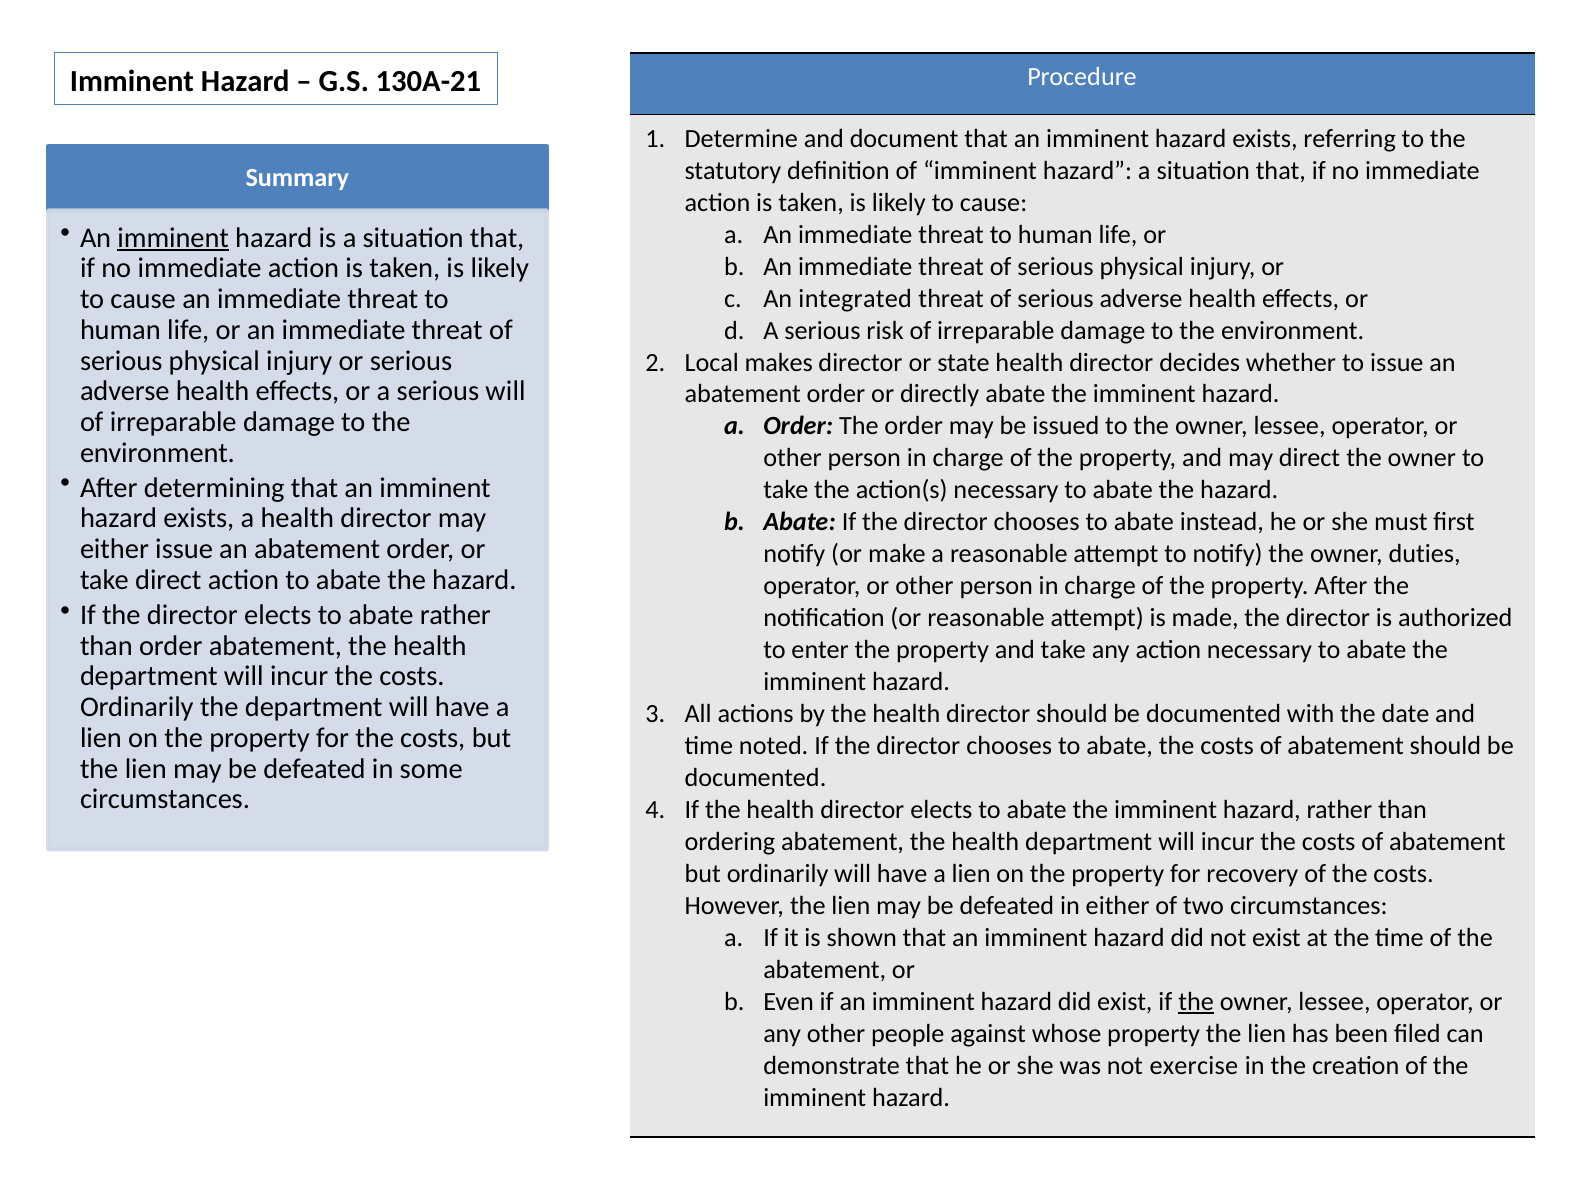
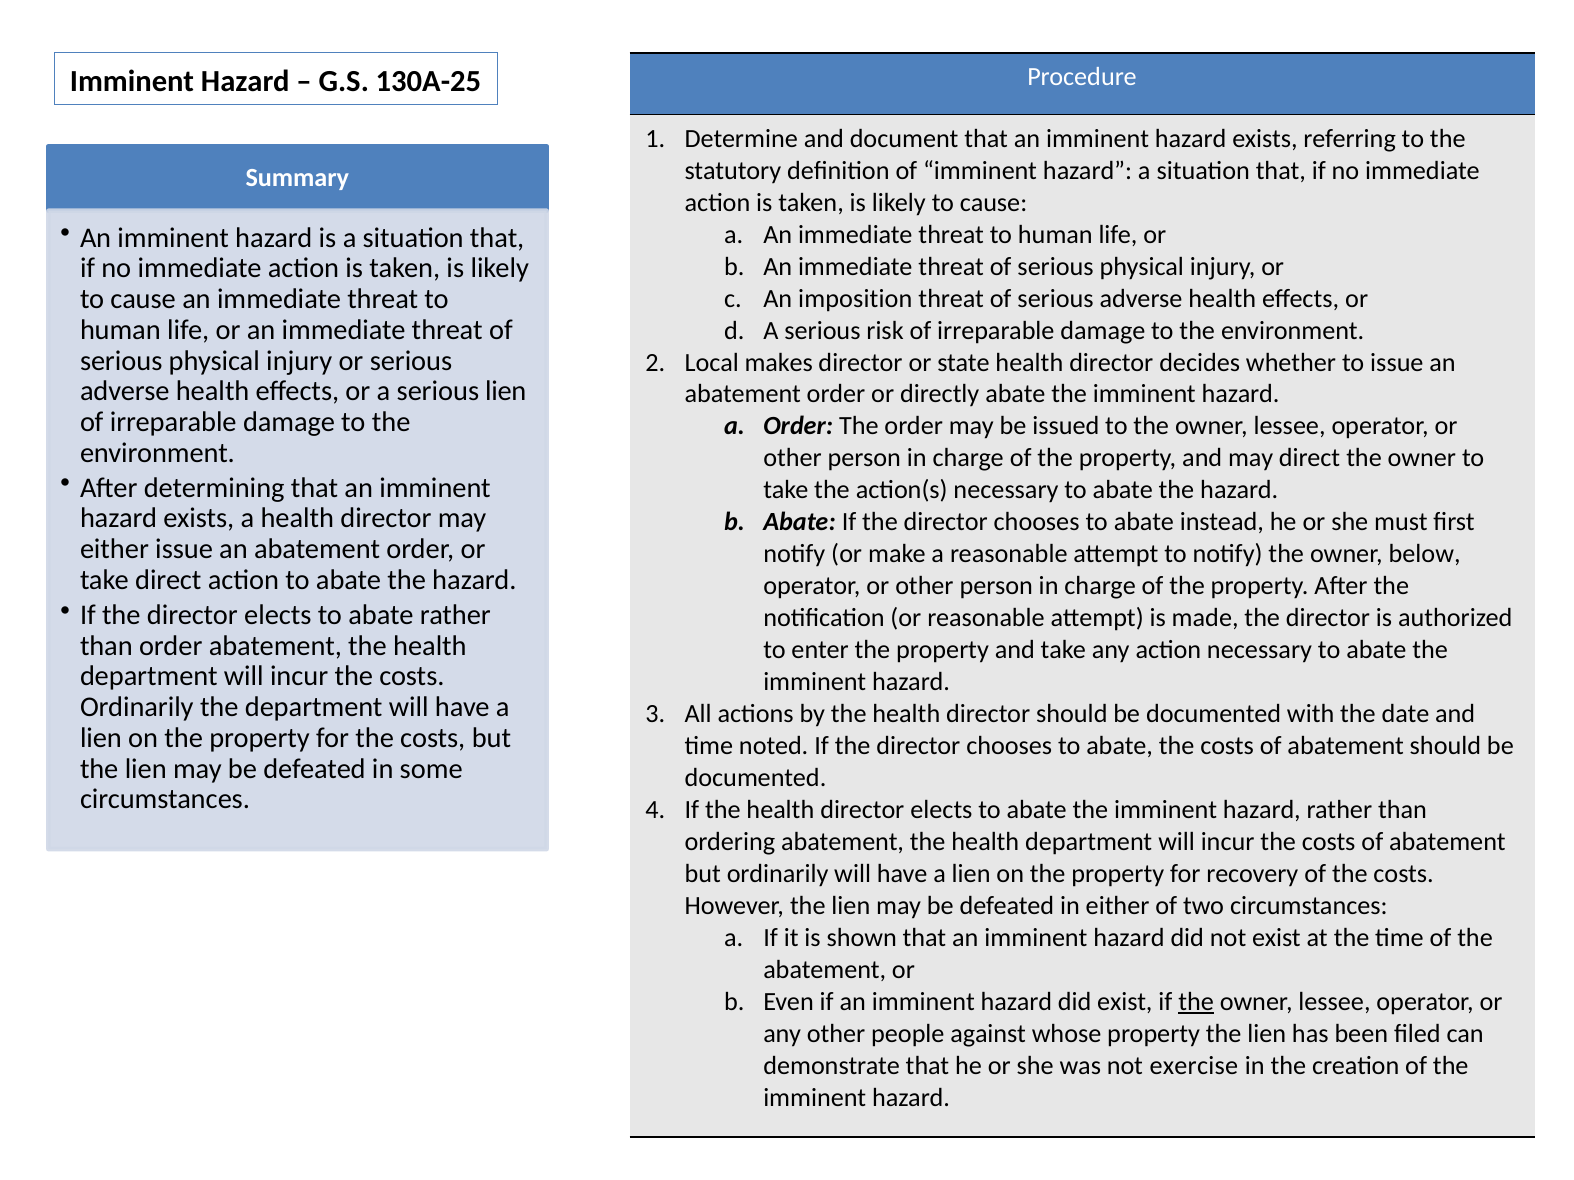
130A-21: 130A-21 -> 130A-25
imminent at (173, 238) underline: present -> none
integrated: integrated -> imposition
serious will: will -> lien
duties: duties -> below
